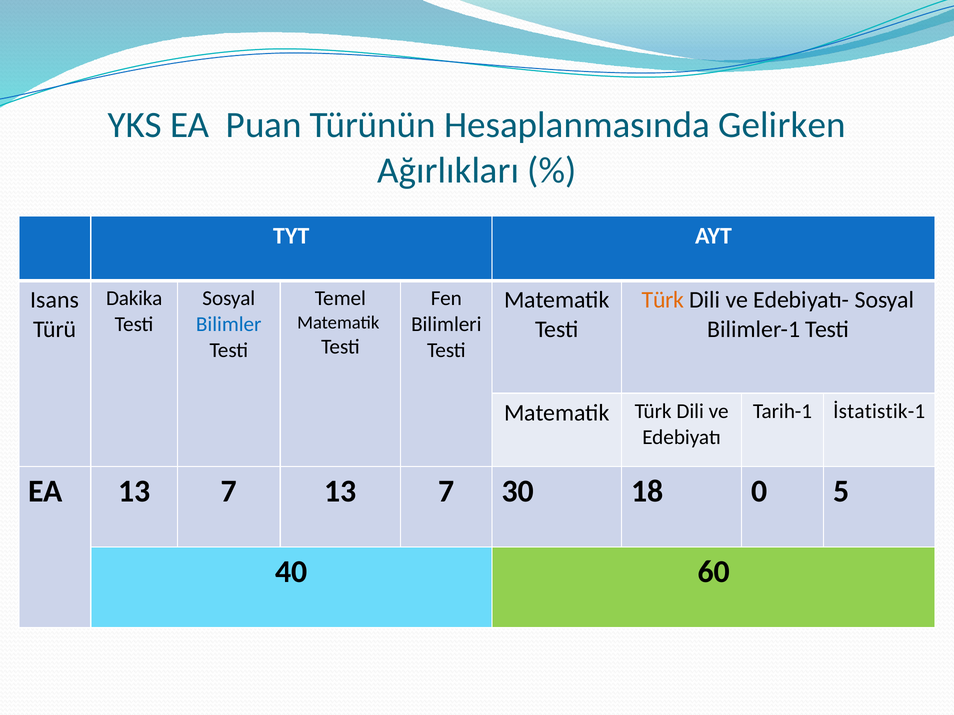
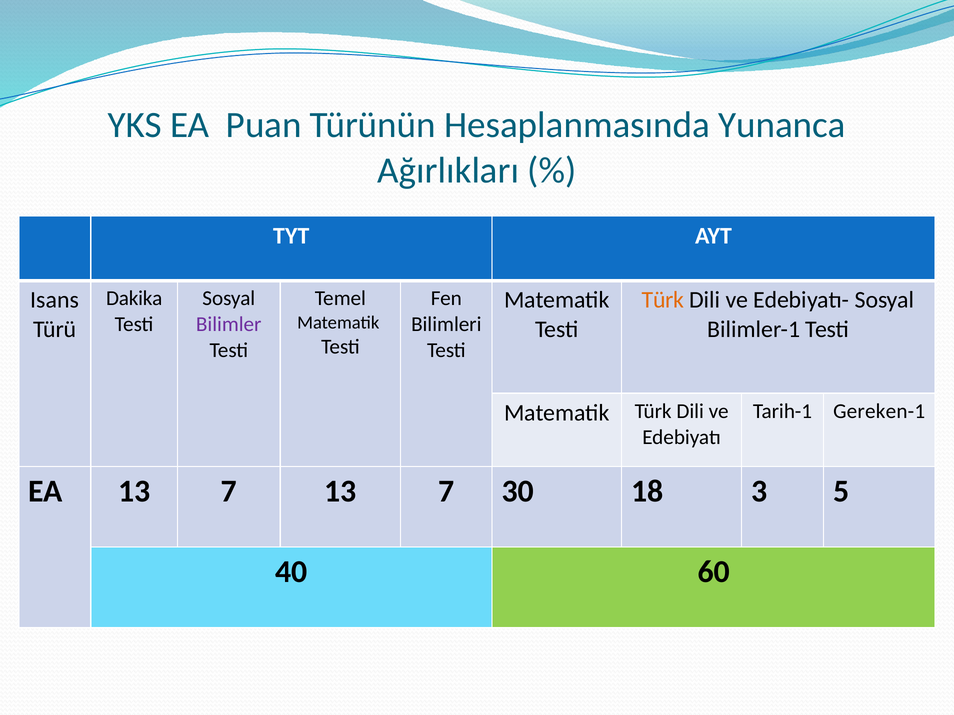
Gelirken: Gelirken -> Yunanca
Bilimler colour: blue -> purple
İstatistik-1: İstatistik-1 -> Gereken-1
0: 0 -> 3
